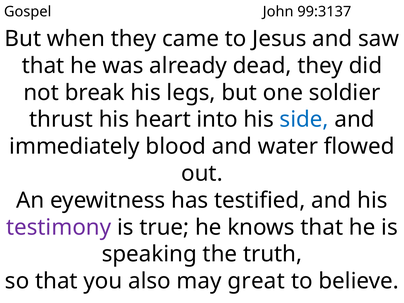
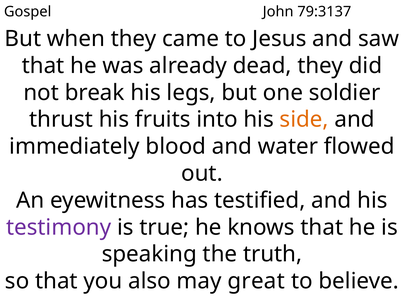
99:3137: 99:3137 -> 79:3137
heart: heart -> fruits
side colour: blue -> orange
